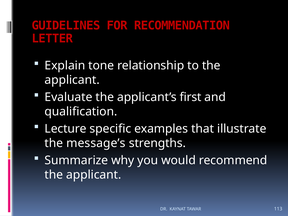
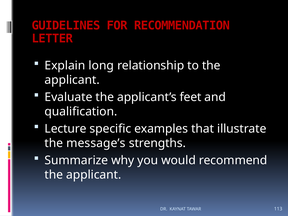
tone: tone -> long
first: first -> feet
